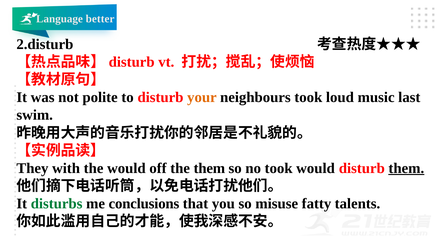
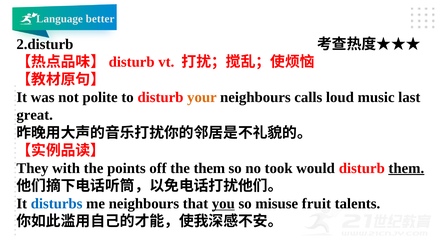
neighbours took: took -> calls
swim: swim -> great
the would: would -> points
disturbs colour: green -> blue
me conclusions: conclusions -> neighbours
you underline: none -> present
fatty: fatty -> fruit
